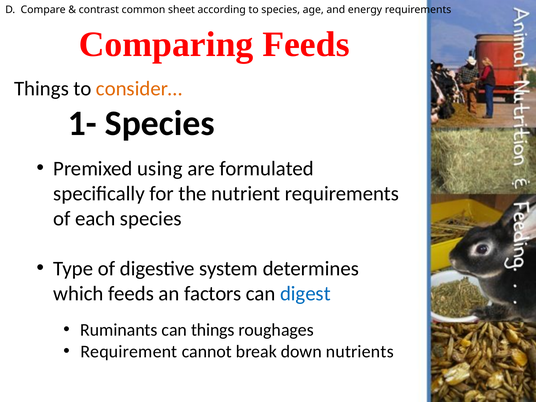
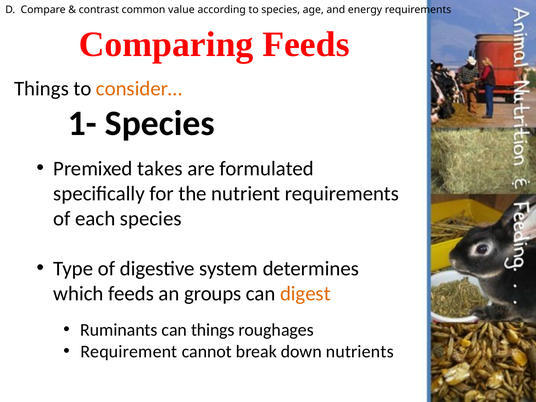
sheet: sheet -> value
using: using -> takes
factors: factors -> groups
digest colour: blue -> orange
